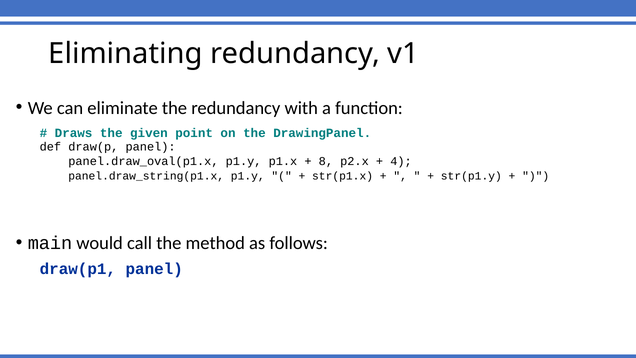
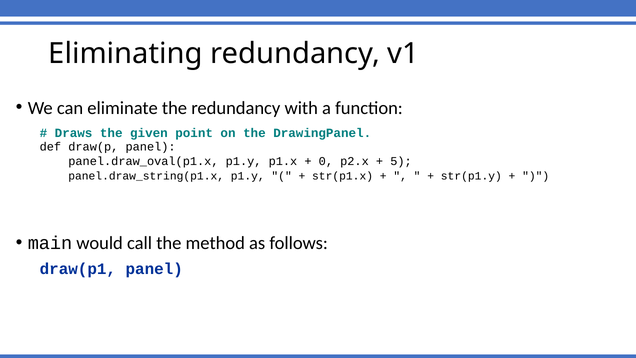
8: 8 -> 0
4: 4 -> 5
